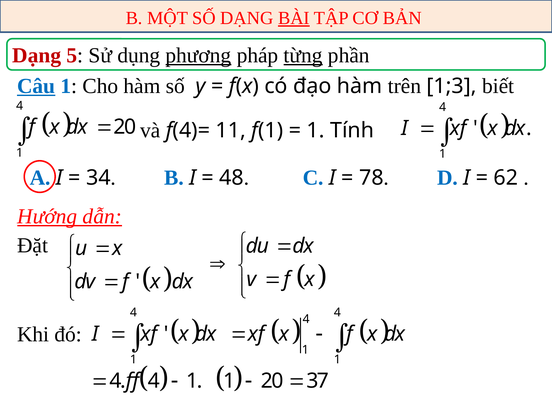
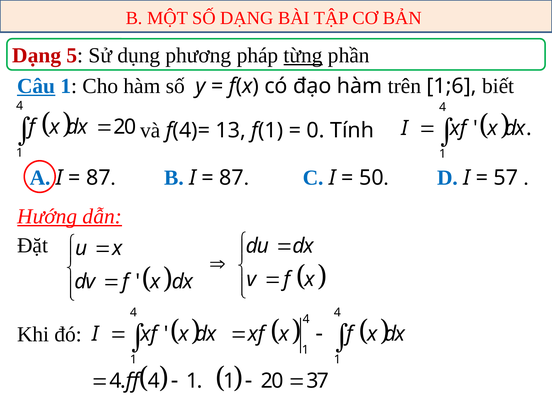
BÀI underline: present -> none
phương underline: present -> none
1;3: 1;3 -> 1;6
11: 11 -> 13
1 at (316, 130): 1 -> 0
34 at (98, 178): 34 -> 87
48 at (232, 178): 48 -> 87
78: 78 -> 50
62: 62 -> 57
